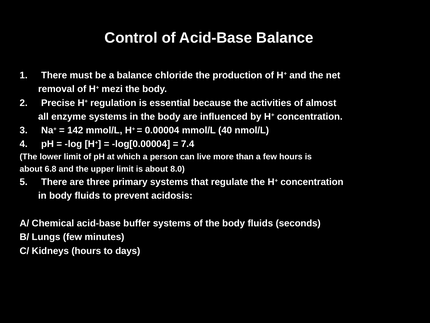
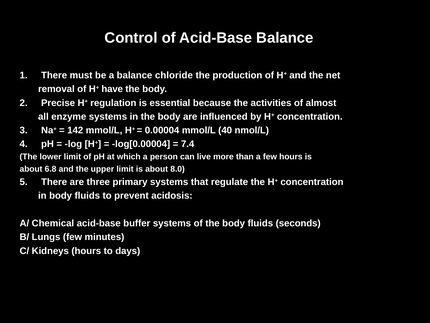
mezi: mezi -> have
